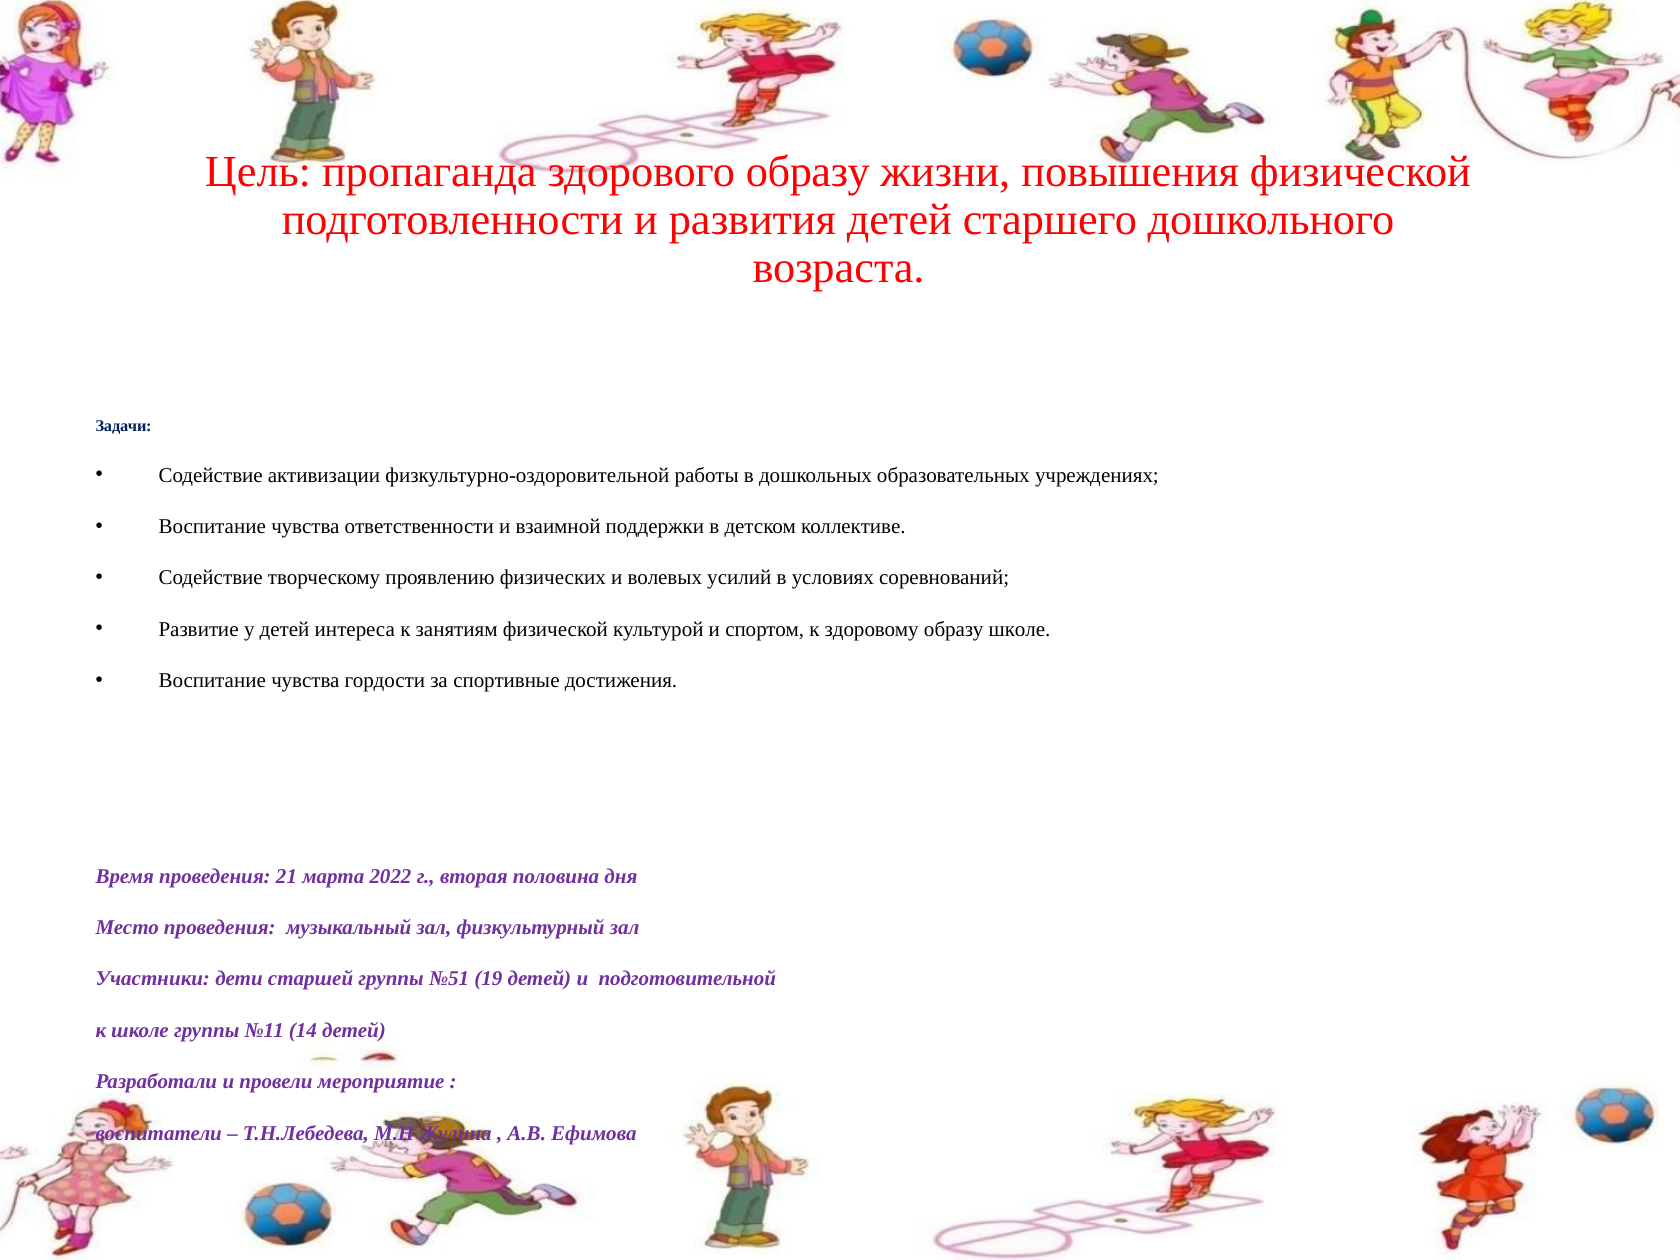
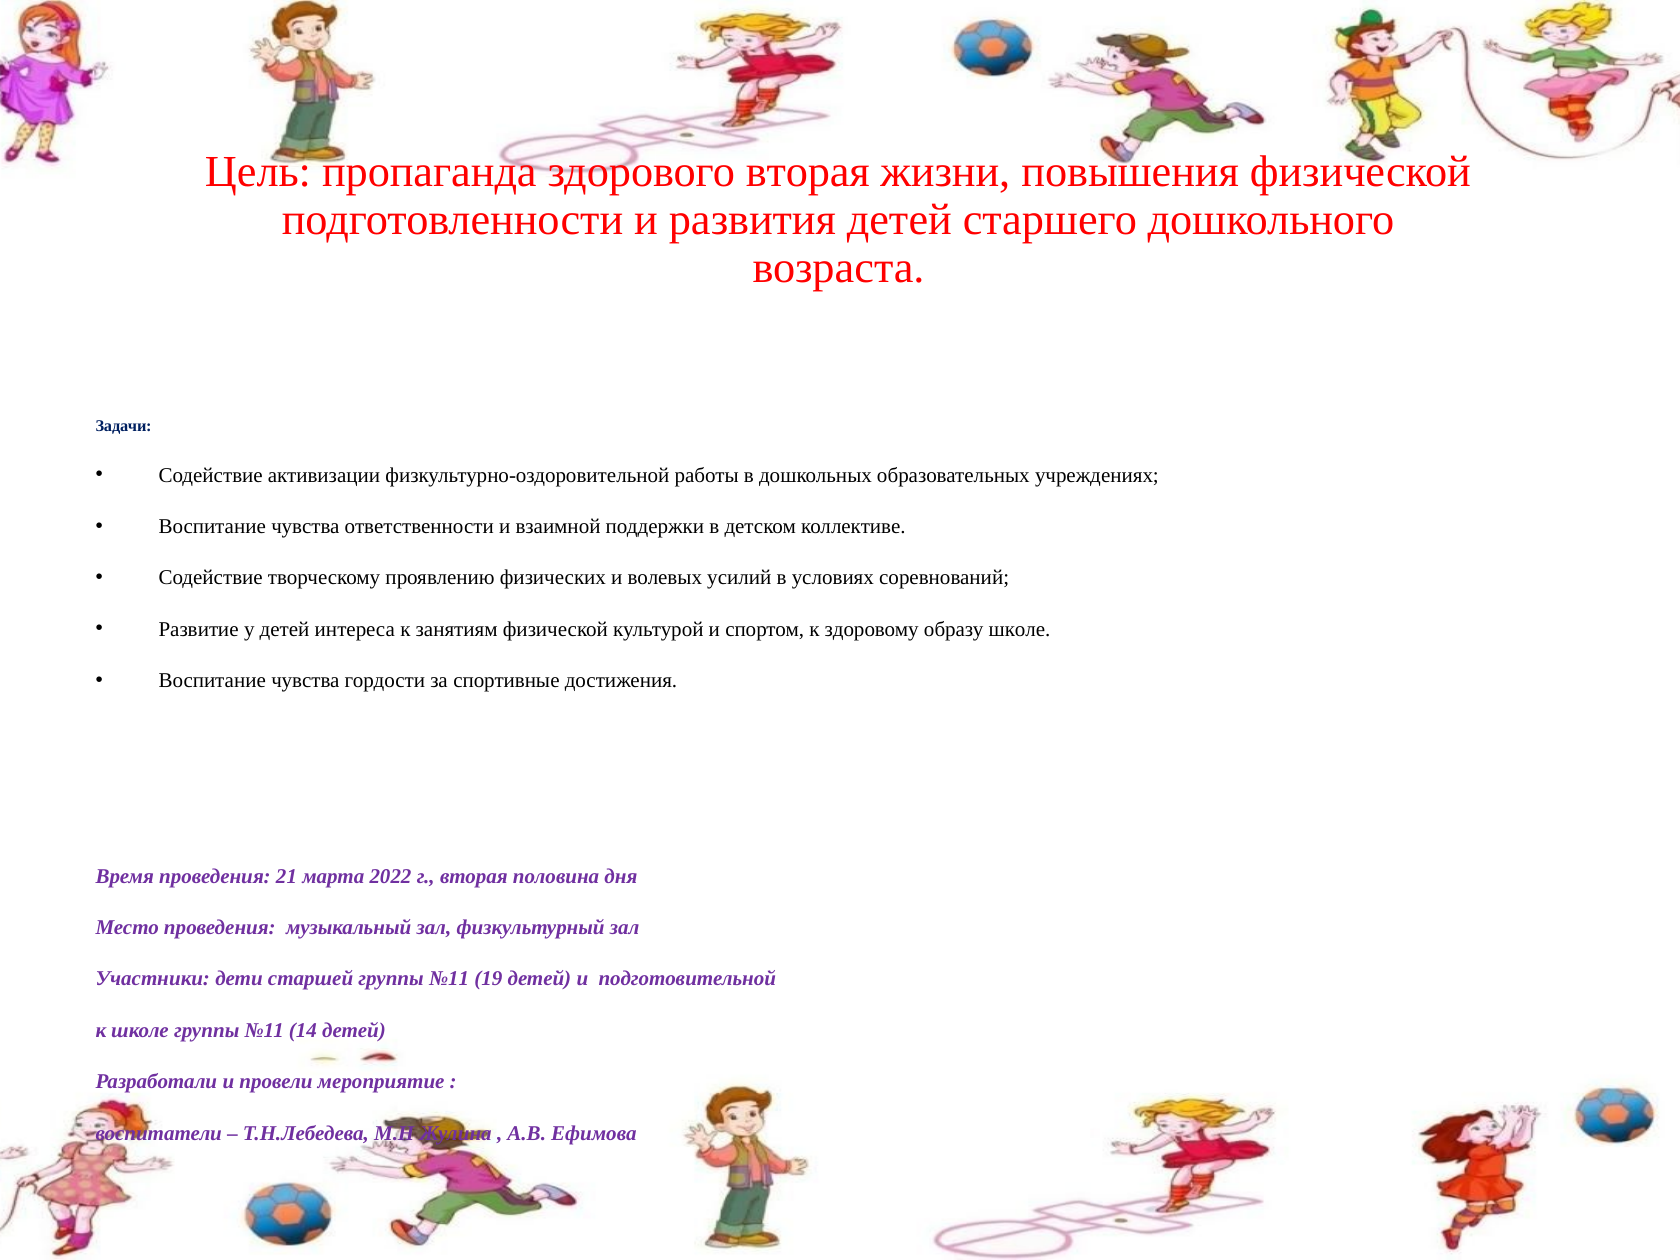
здорового образу: образу -> вторая
старшей группы №51: №51 -> №11
